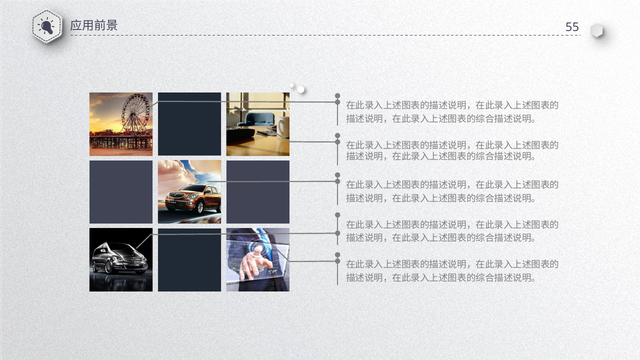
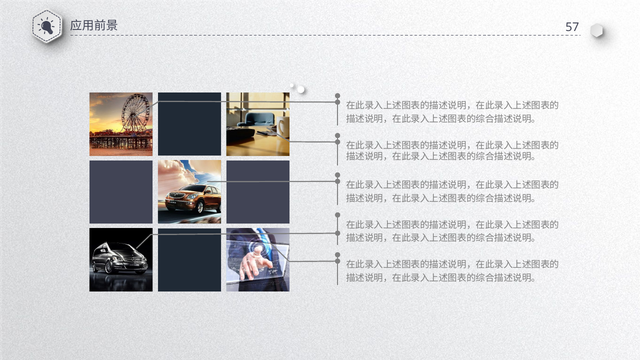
55: 55 -> 57
